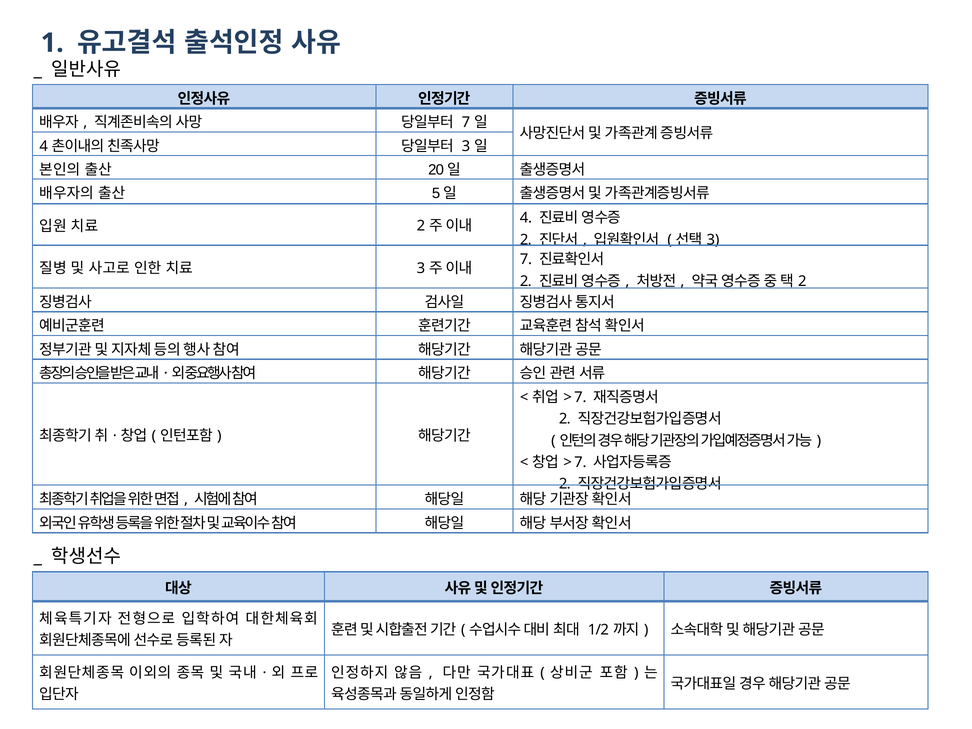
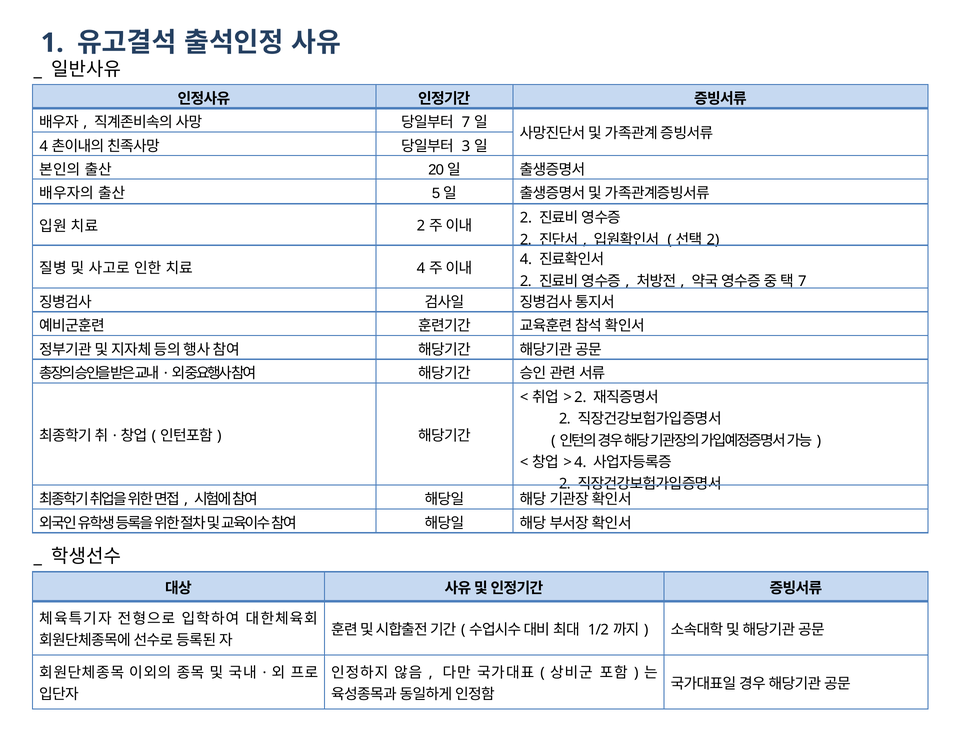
4 at (526, 218): 4 -> 2
3 at (713, 240): 3 -> 2
3 at (421, 268): 3 -> 4
7 at (526, 259): 7 -> 4
2 at (802, 281): 2 -> 7
7 at (580, 397): 7 -> 2
7 at (580, 462): 7 -> 4
